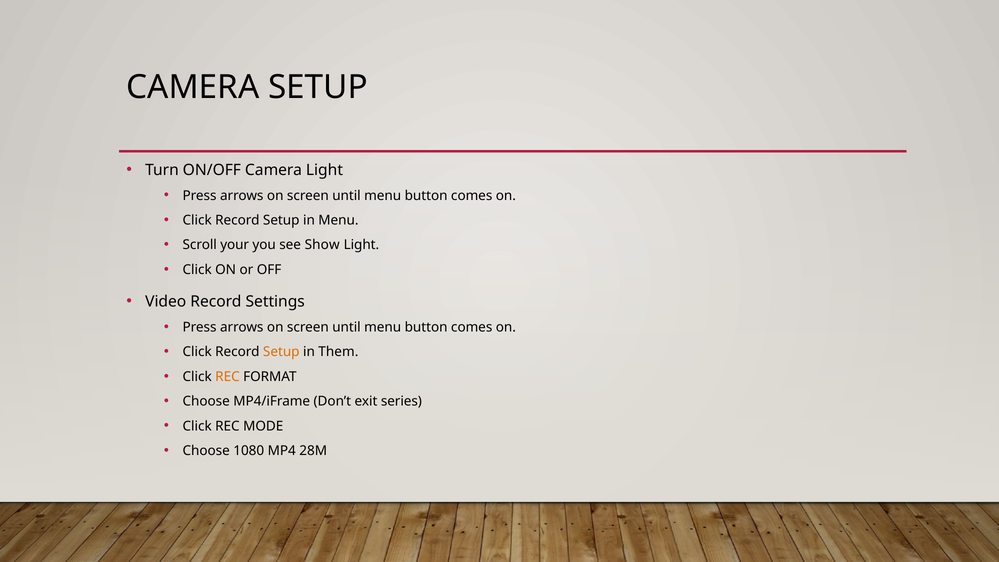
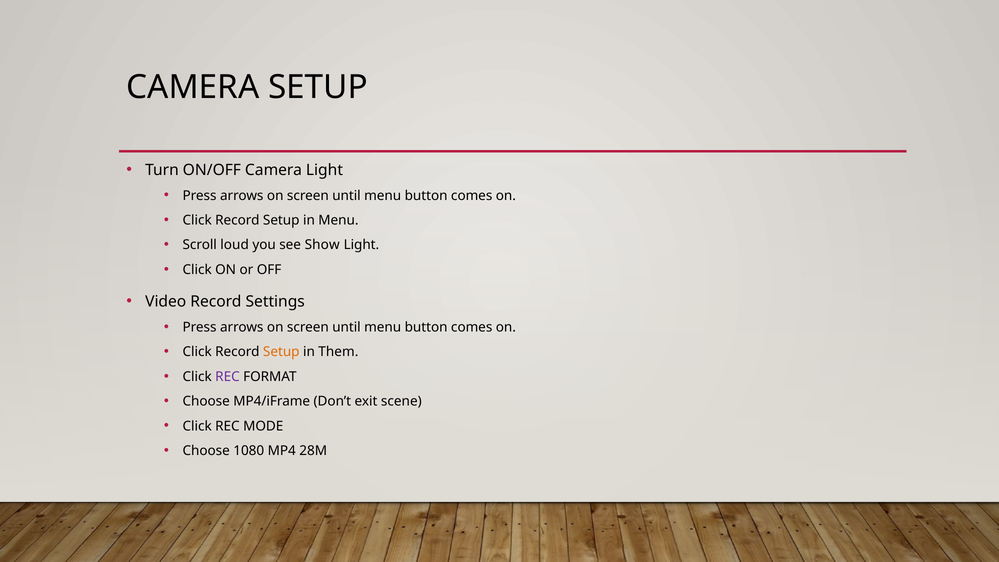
your: your -> loud
REC at (227, 377) colour: orange -> purple
series: series -> scene
